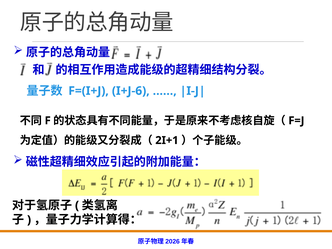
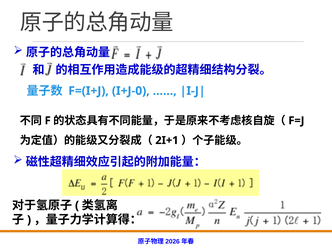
I+J-6: I+J-6 -> I+J-0
